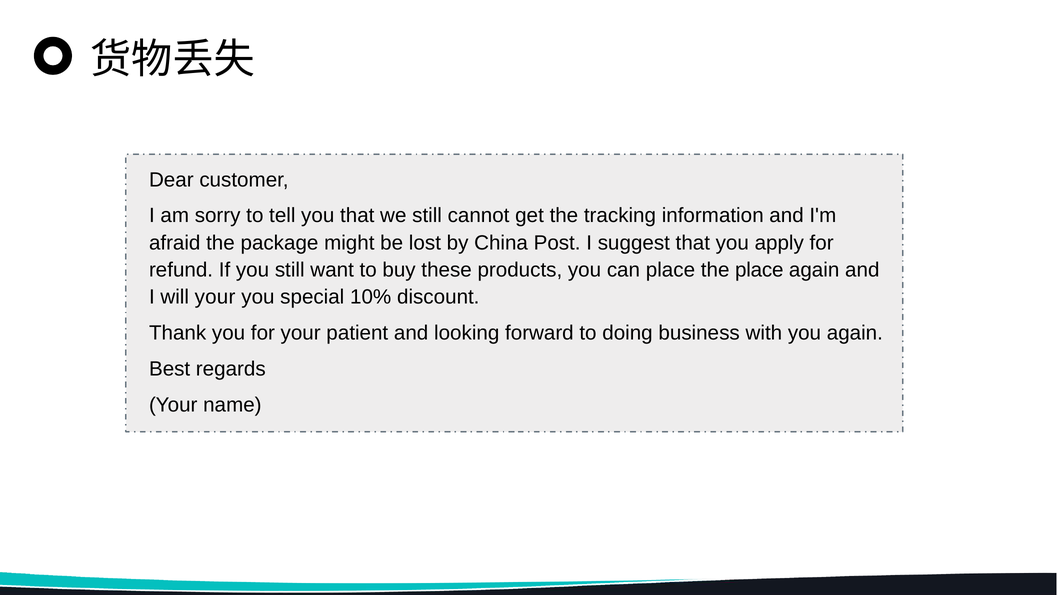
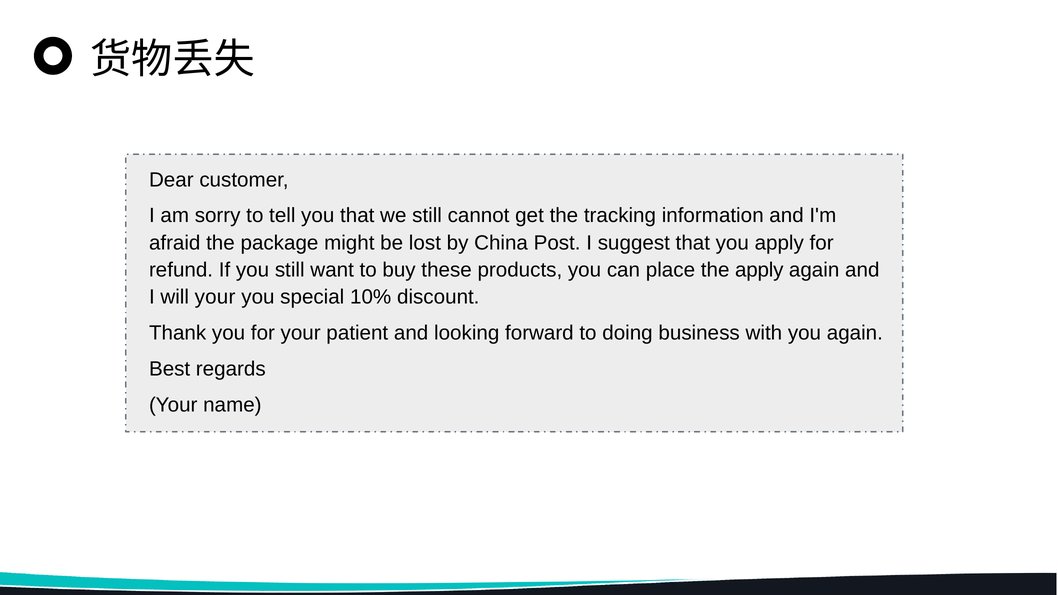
the place: place -> apply
